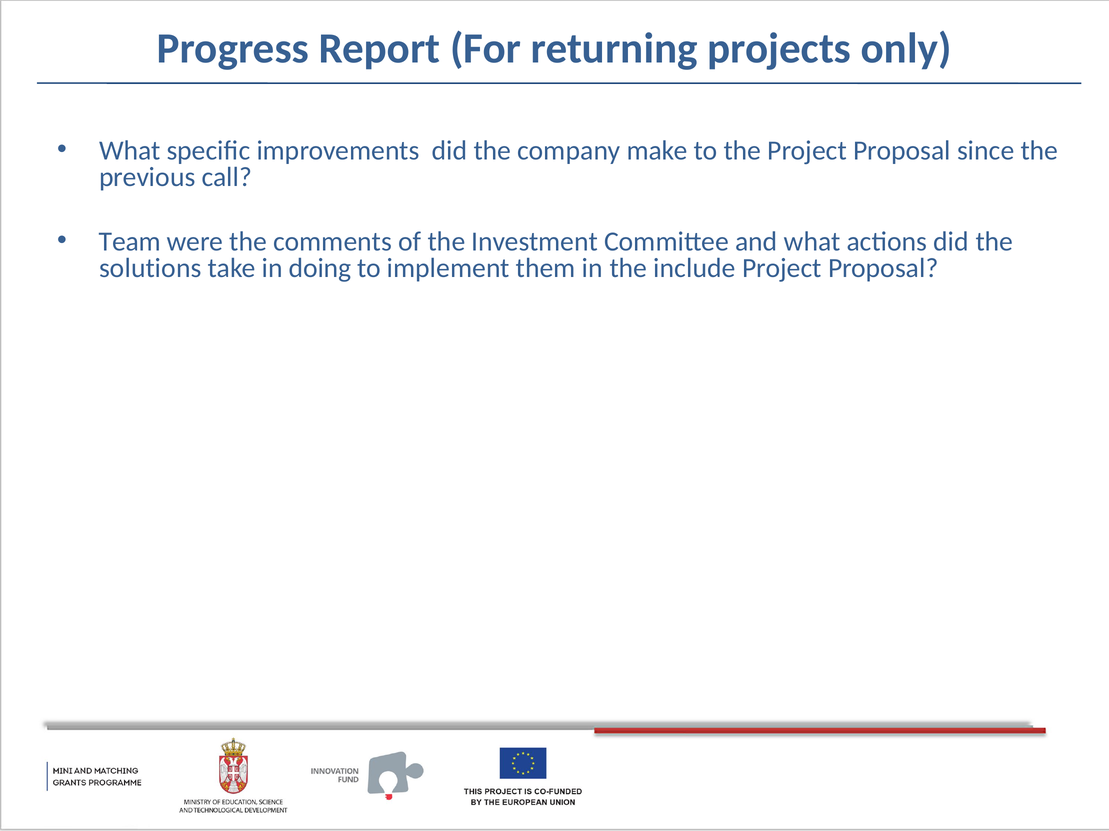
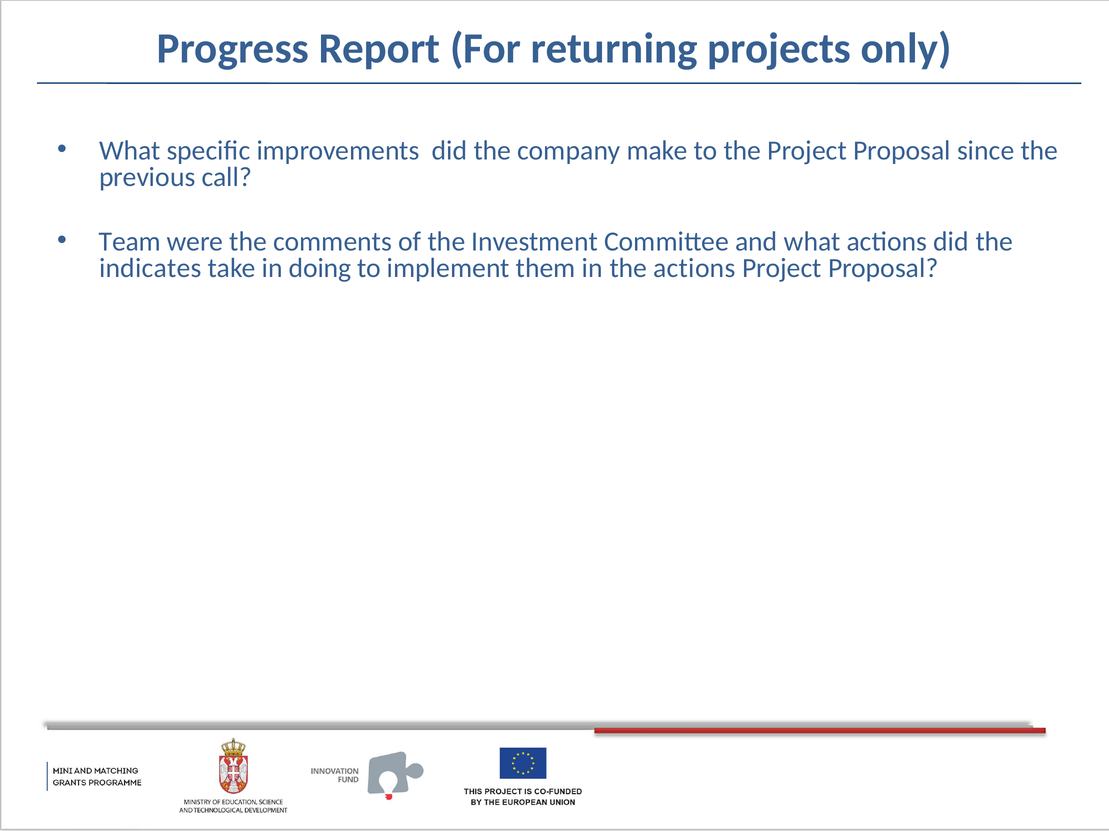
solutions: solutions -> indicates
the include: include -> actions
